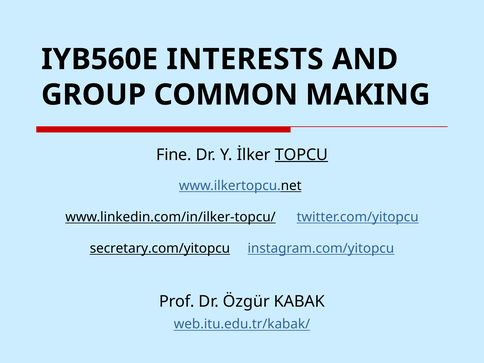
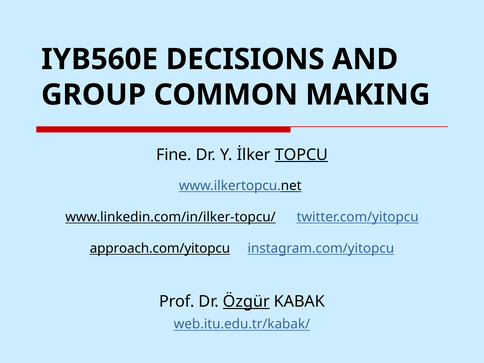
INTERESTS: INTERESTS -> DECISIONS
secretary.com/yitopcu: secretary.com/yitopcu -> approach.com/yitopcu
Özgür underline: none -> present
